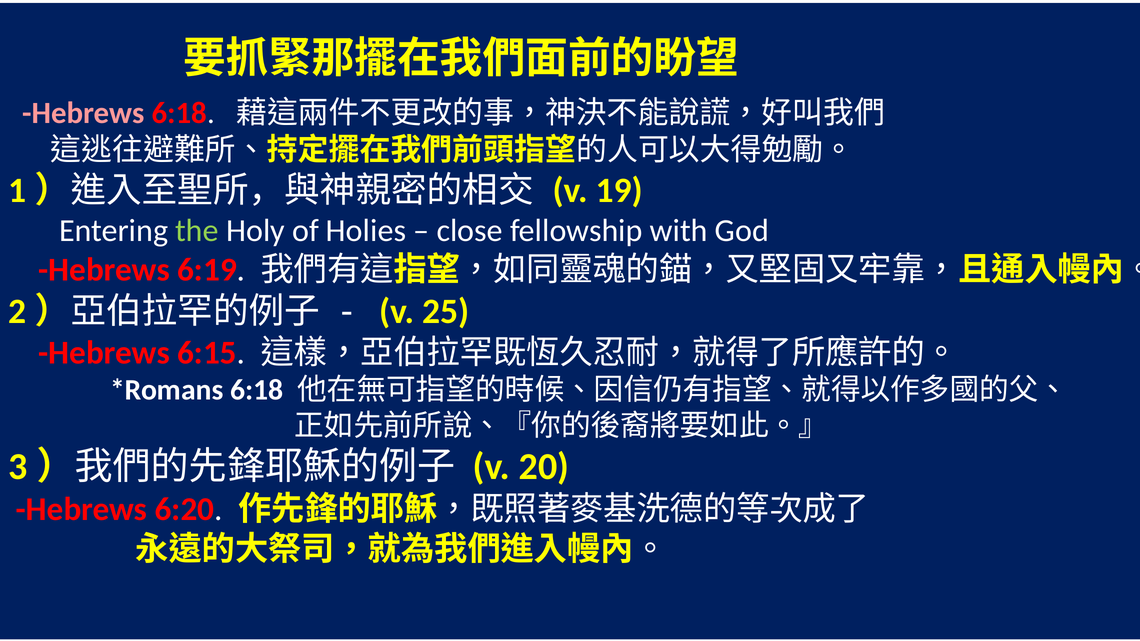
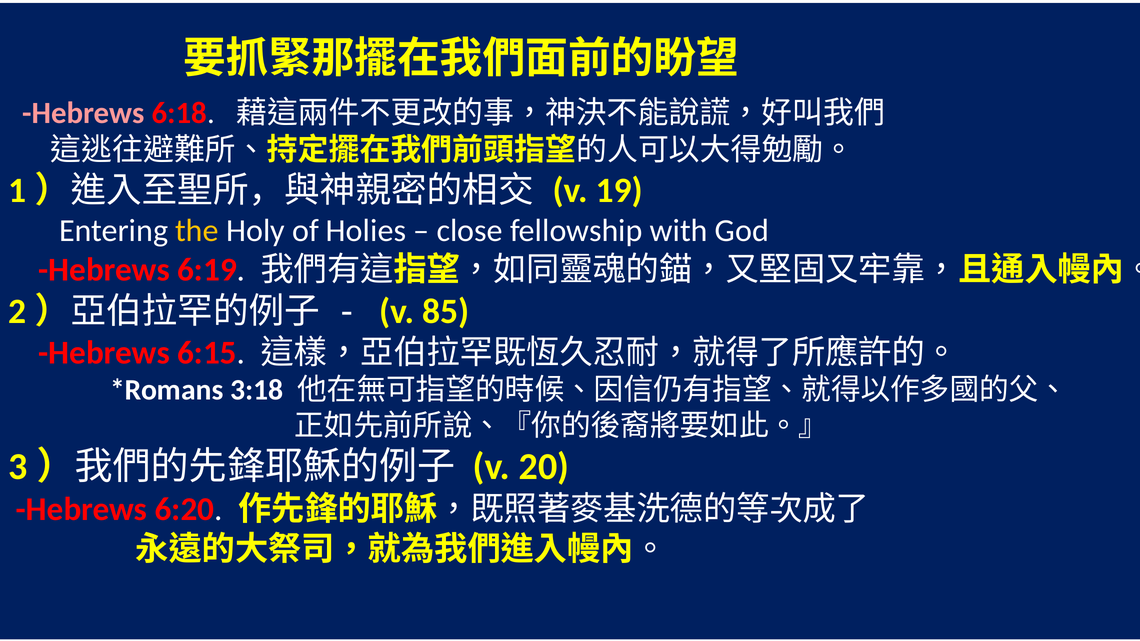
the colour: light green -> yellow
25: 25 -> 85
6:18 at (257, 390): 6:18 -> 3:18
